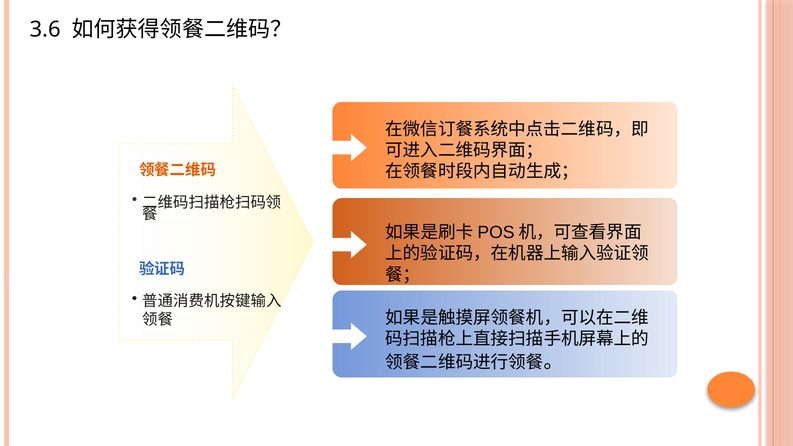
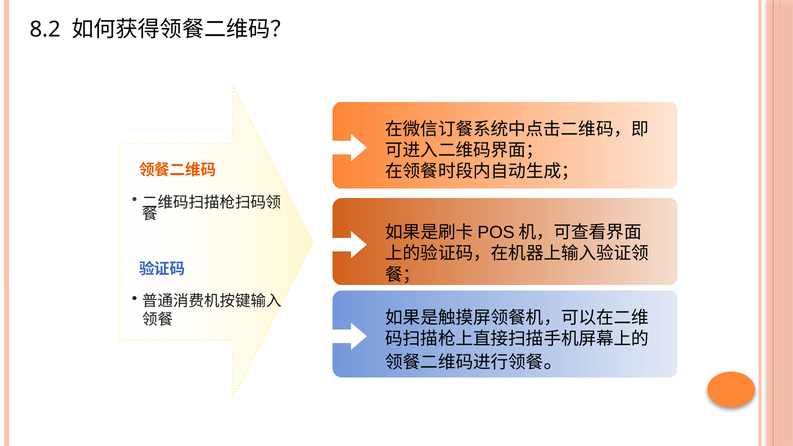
3.6: 3.6 -> 8.2
